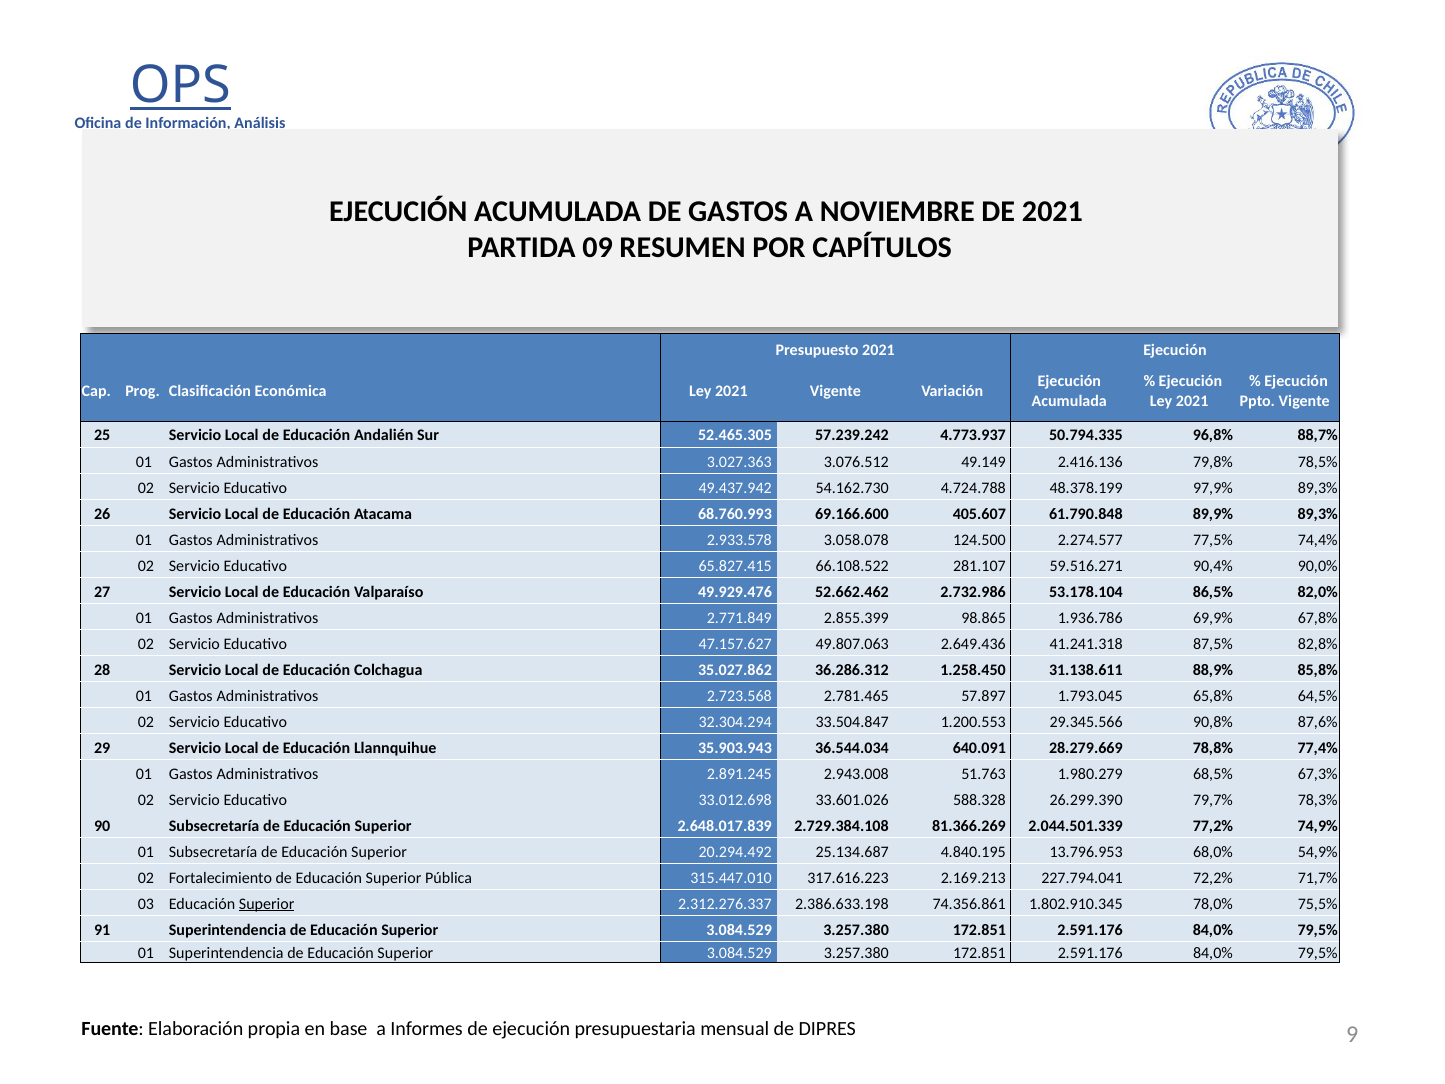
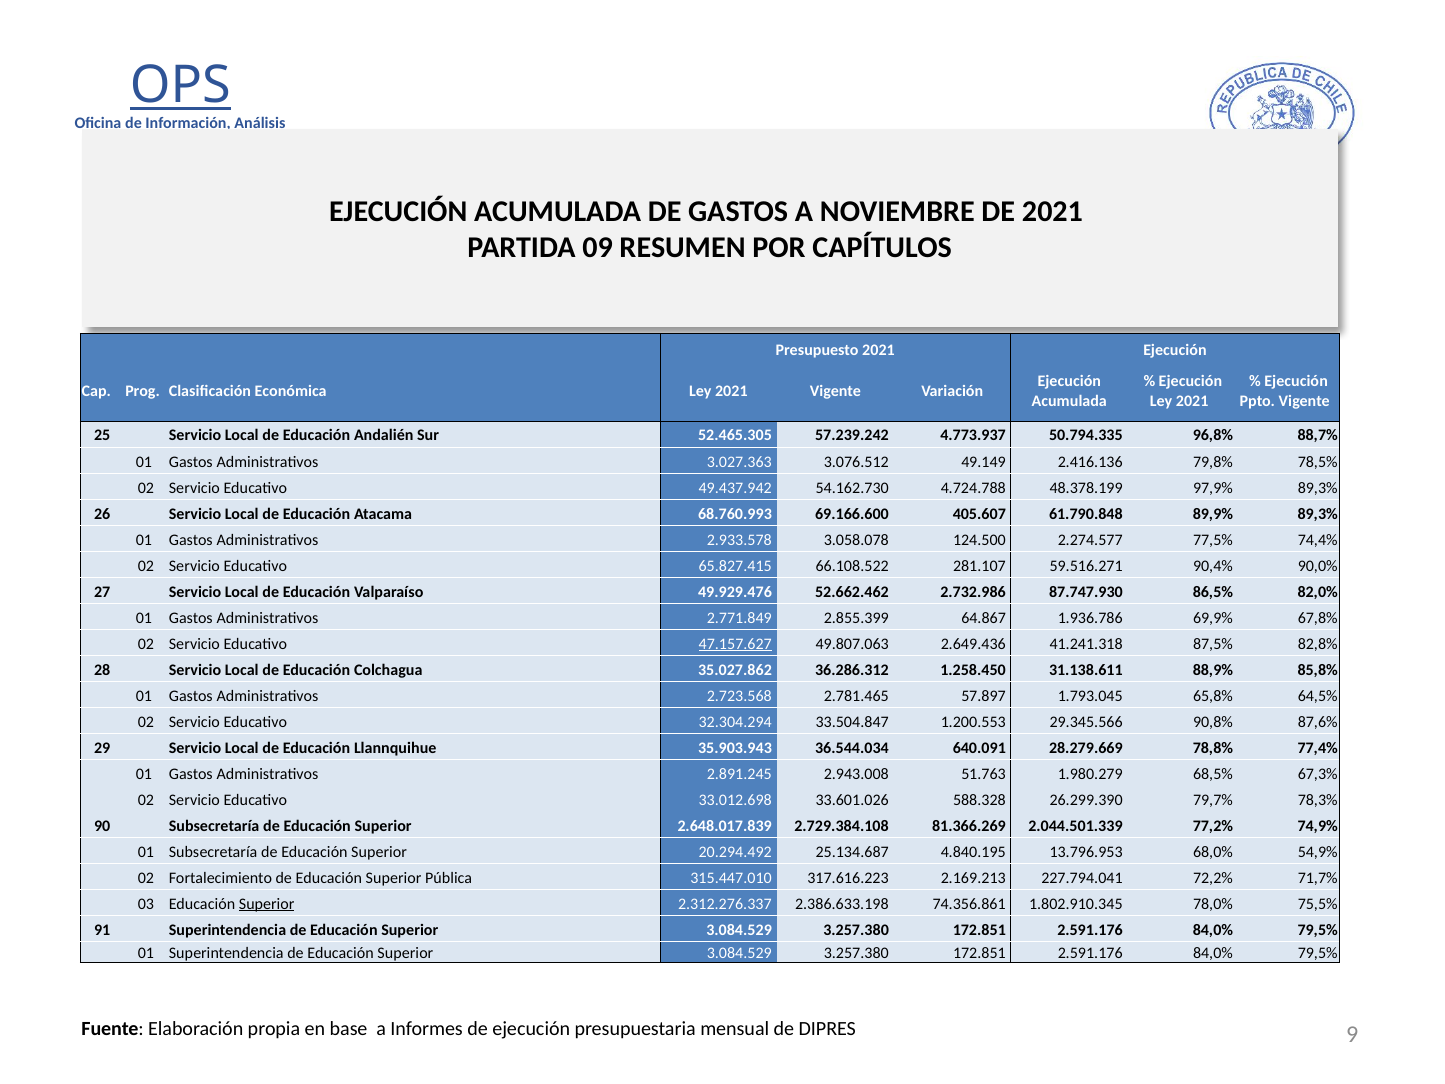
53.178.104: 53.178.104 -> 87.747.930
98.865: 98.865 -> 64.867
47.157.627 underline: none -> present
